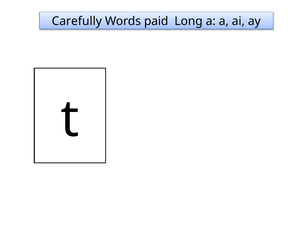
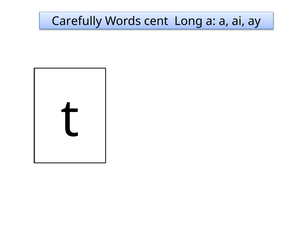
paid: paid -> cent
